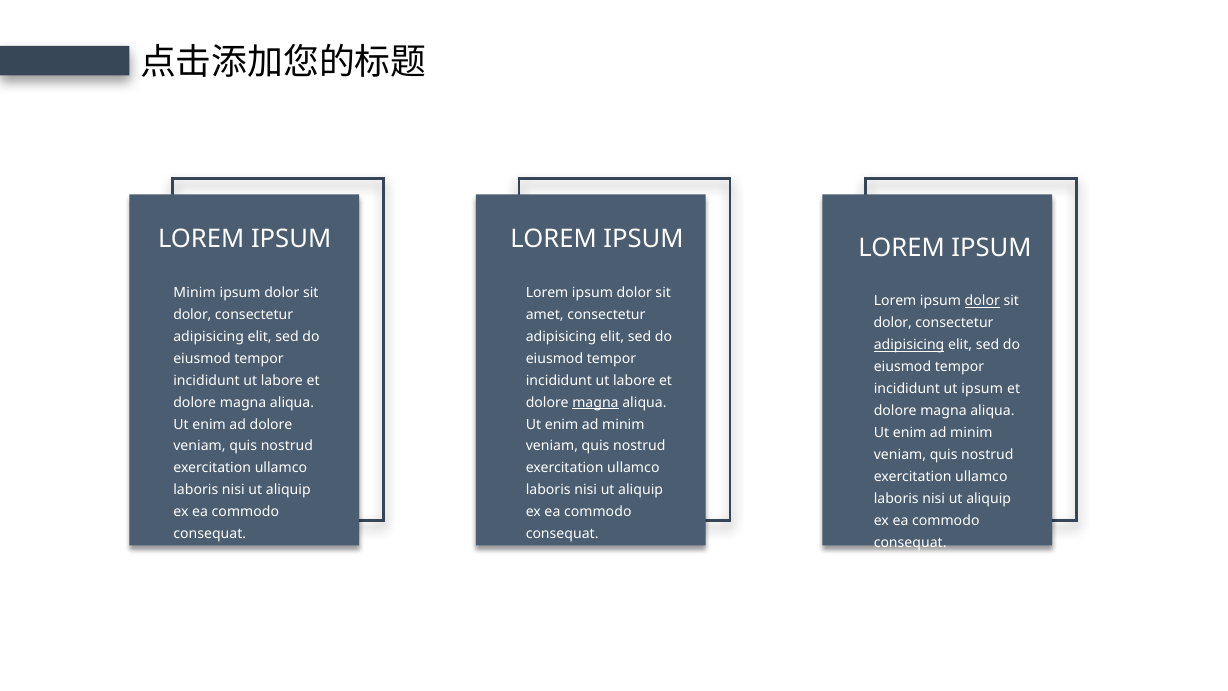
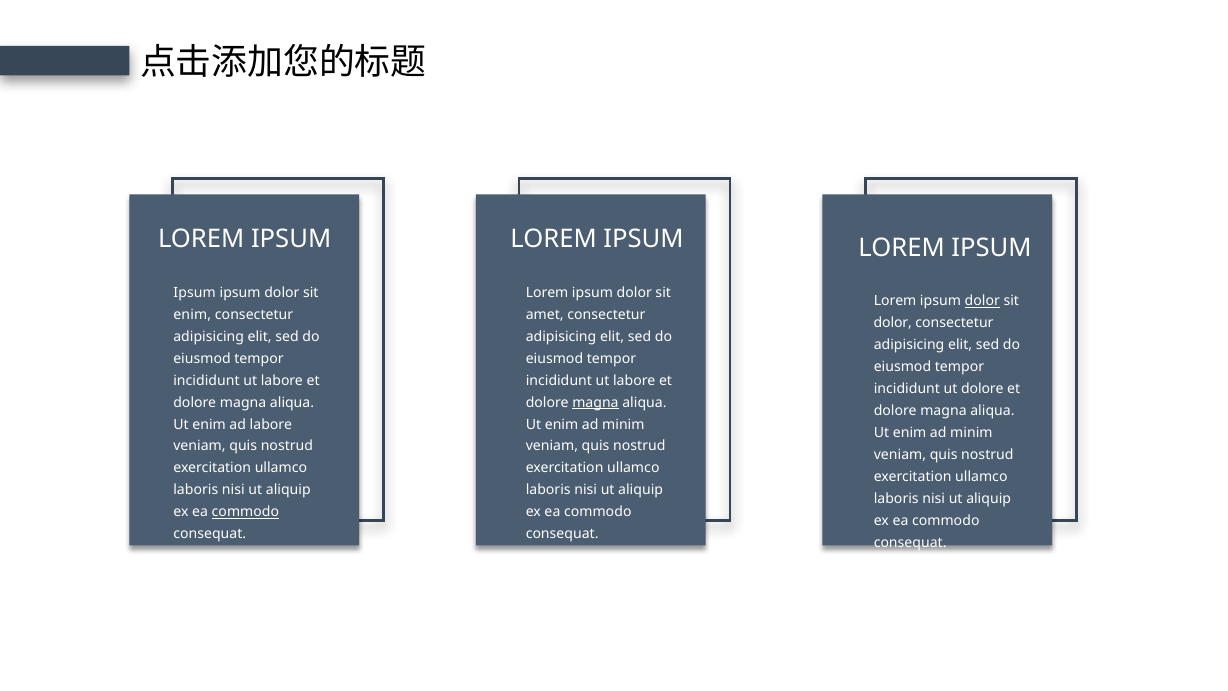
Minim at (195, 293): Minim -> Ipsum
dolor at (192, 315): dolor -> enim
adipisicing at (909, 345) underline: present -> none
ut ipsum: ipsum -> dolore
ad dolore: dolore -> labore
commodo at (245, 512) underline: none -> present
